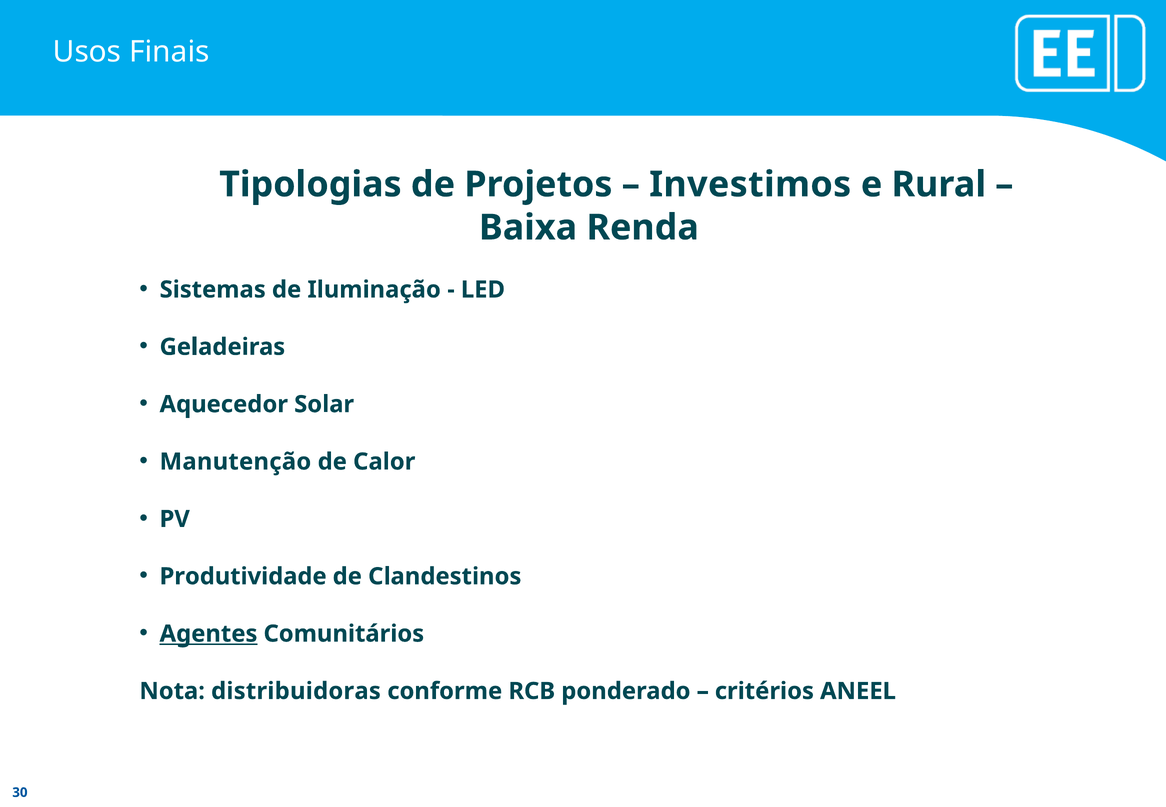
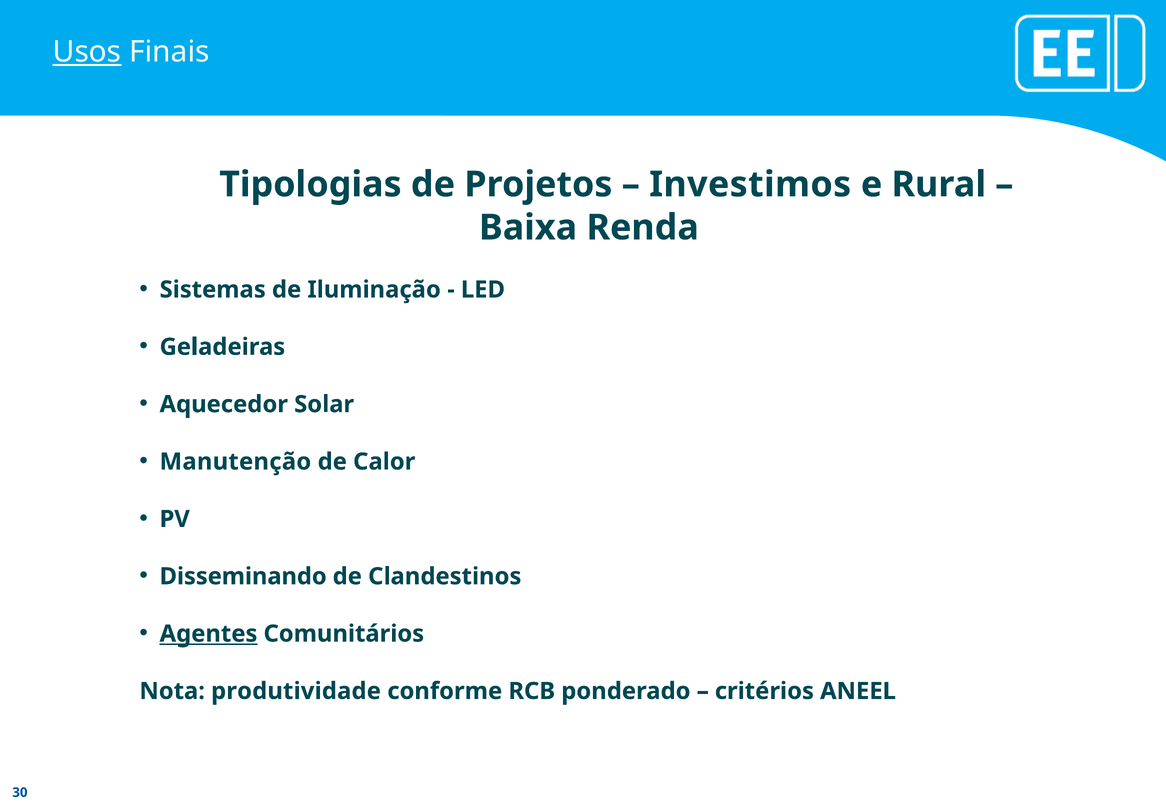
Usos underline: none -> present
Produtividade: Produtividade -> Disseminando
distribuidoras: distribuidoras -> produtividade
